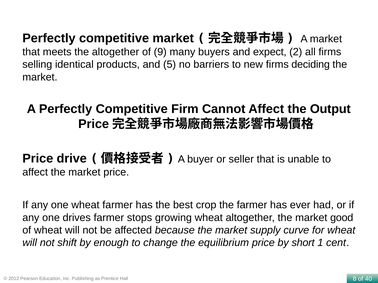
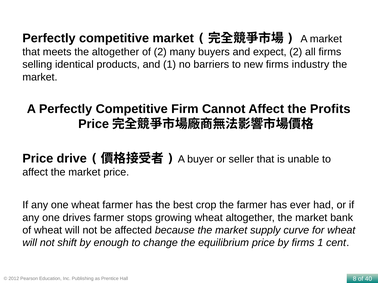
of 9: 9 -> 2
and 5: 5 -> 1
deciding: deciding -> industry
Output: Output -> Profits
good: good -> bank
by short: short -> firms
